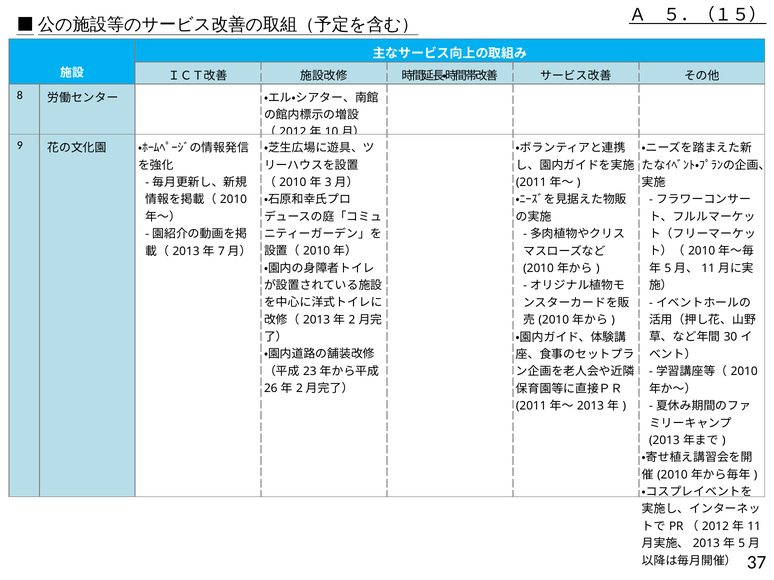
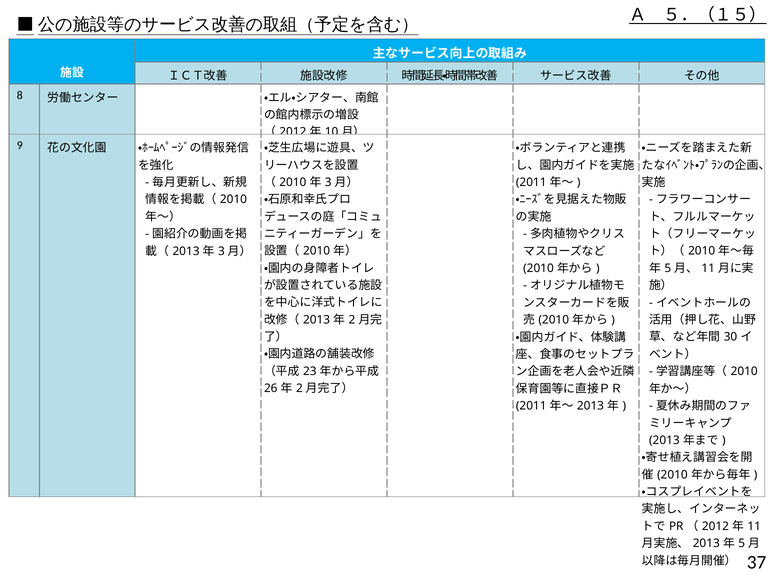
7 at (221, 251): 7 -> 3
